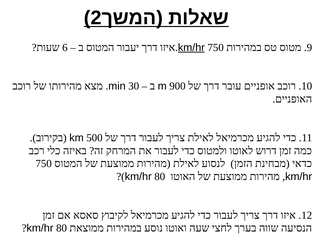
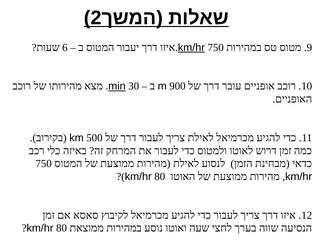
min underline: none -> present
